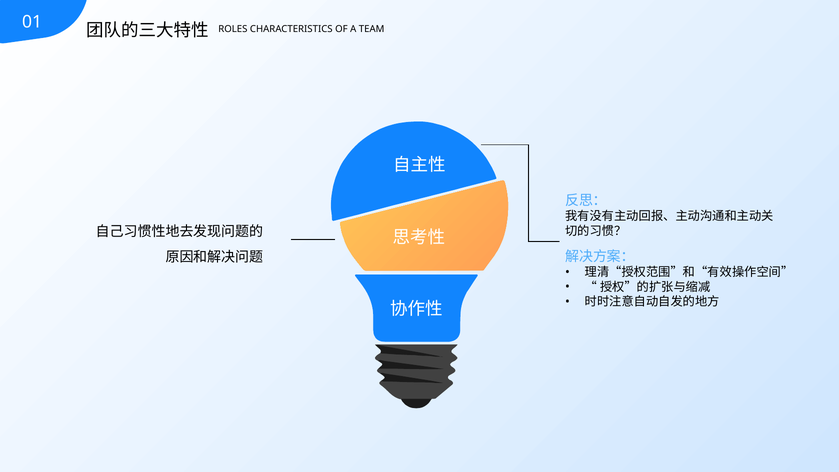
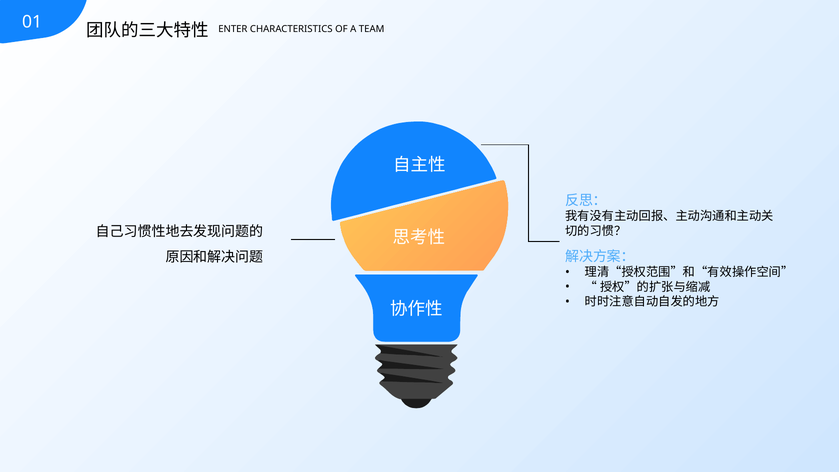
ROLES: ROLES -> ENTER
